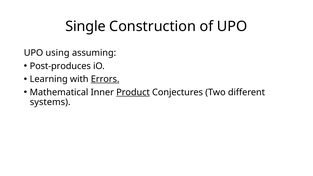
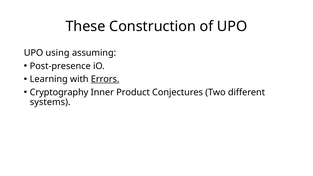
Single: Single -> These
Post-produces: Post-produces -> Post-presence
Mathematical: Mathematical -> Cryptography
Product underline: present -> none
